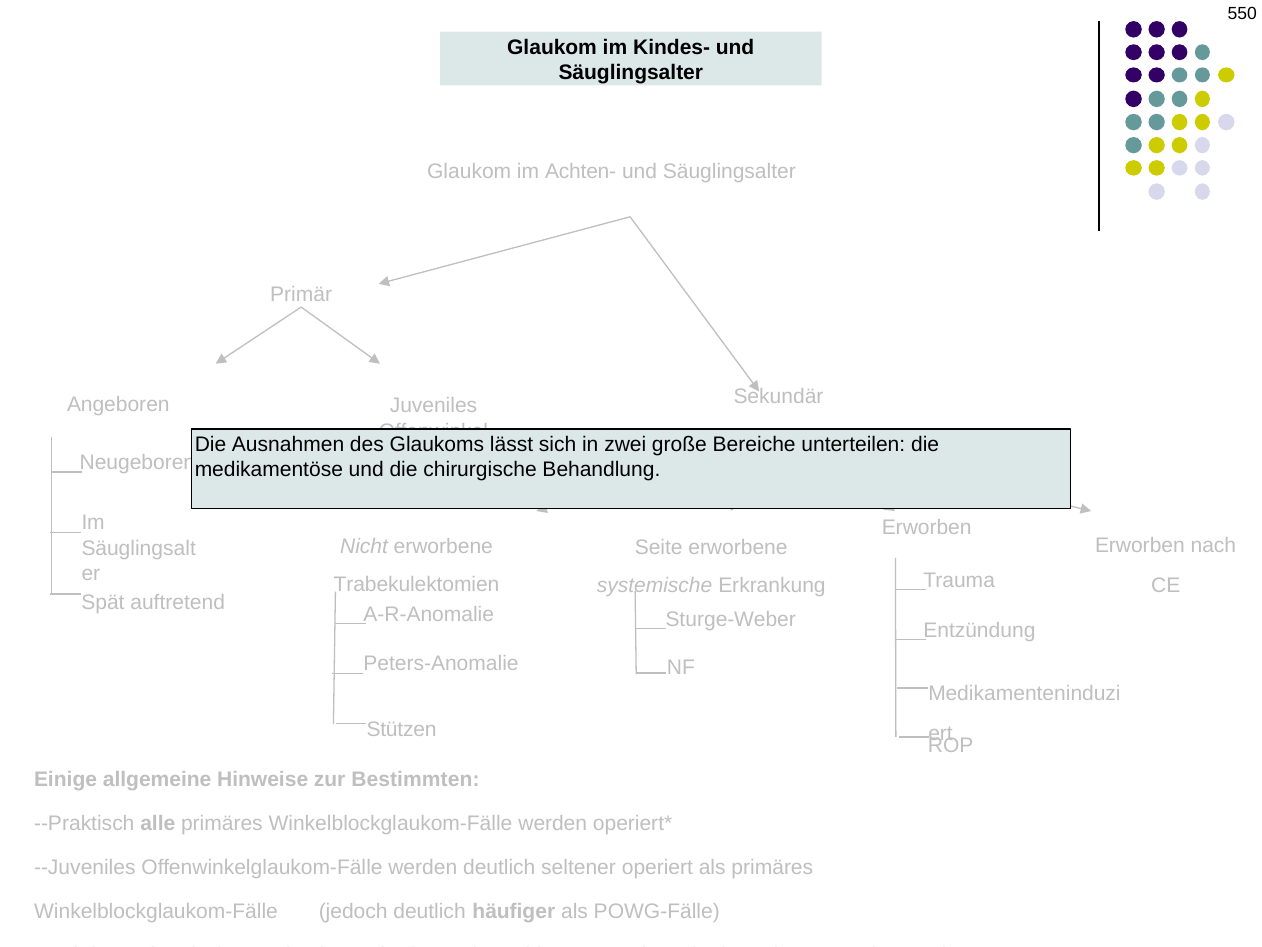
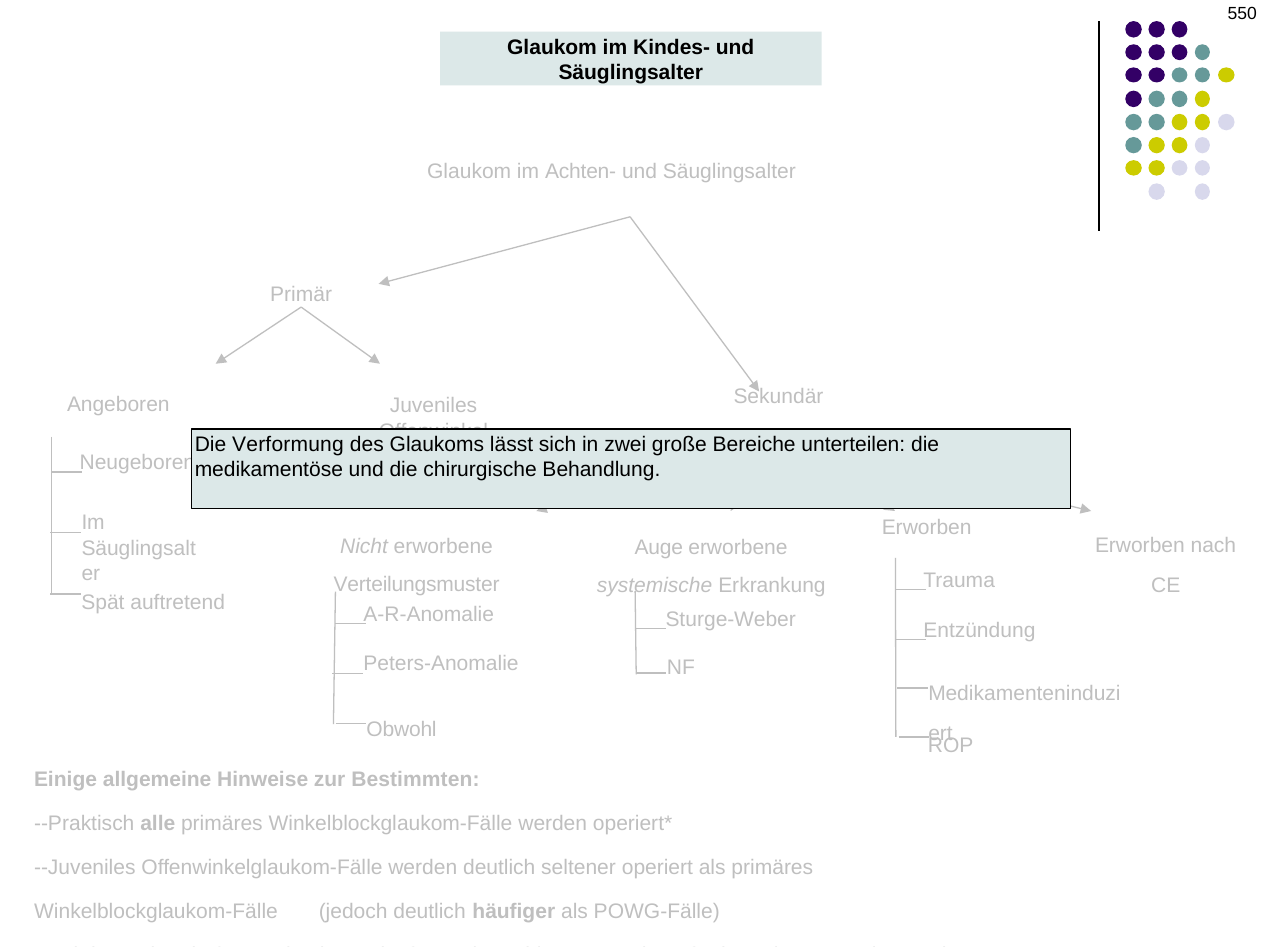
Ausnahmen: Ausnahmen -> Verformung
Seite: Seite -> Auge
Trabekulektomien: Trabekulektomien -> Verteilungsmuster
Stützen: Stützen -> Obwohl
